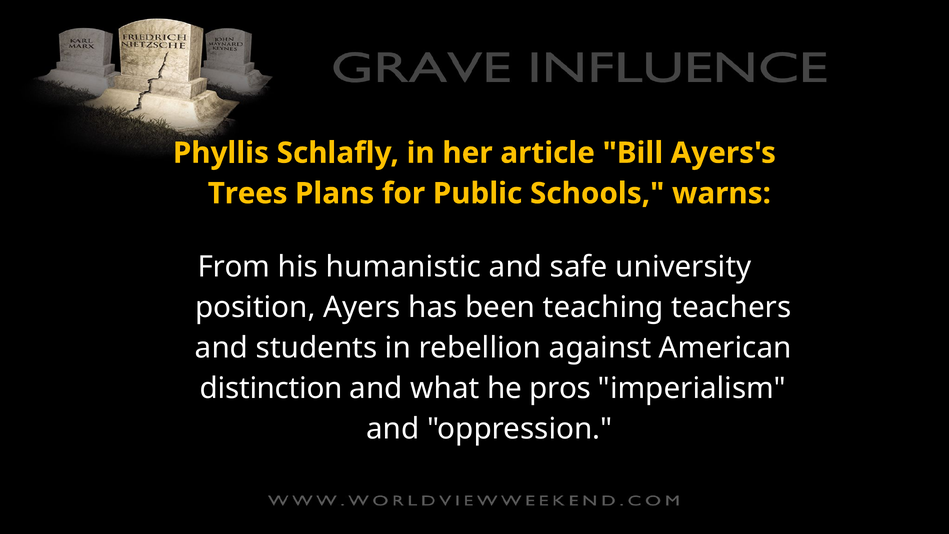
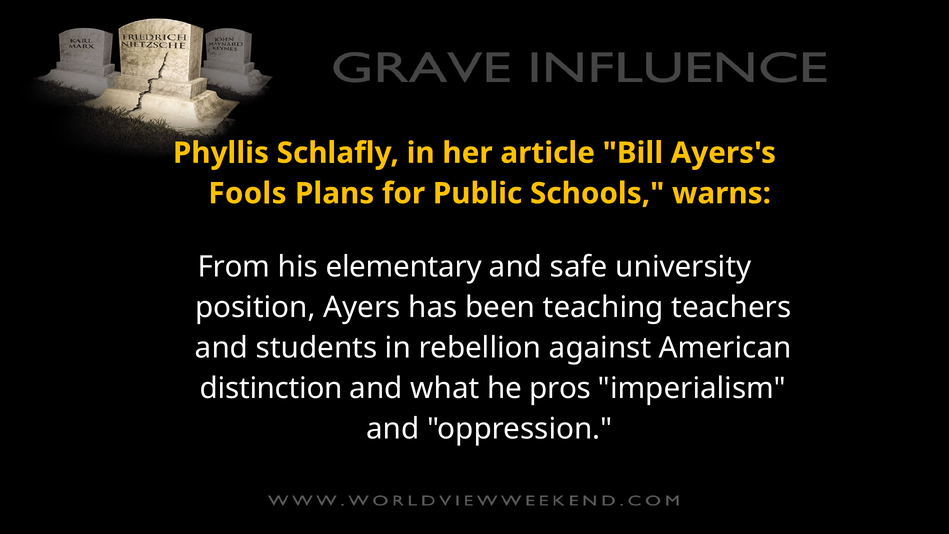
Trees: Trees -> Fools
humanistic: humanistic -> elementary
